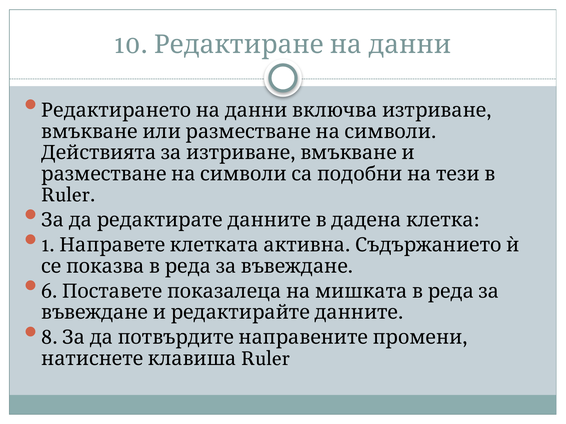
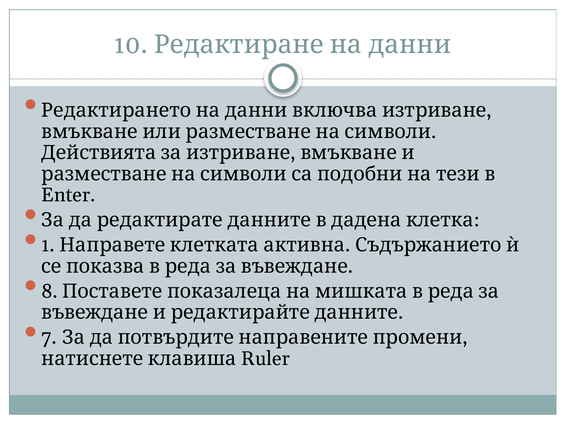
Ruler at (68, 195): Ruler -> Enter
6: 6 -> 8
8: 8 -> 7
